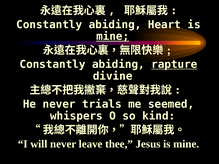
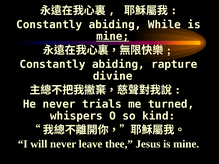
Heart: Heart -> While
rapture underline: present -> none
seemed: seemed -> turned
